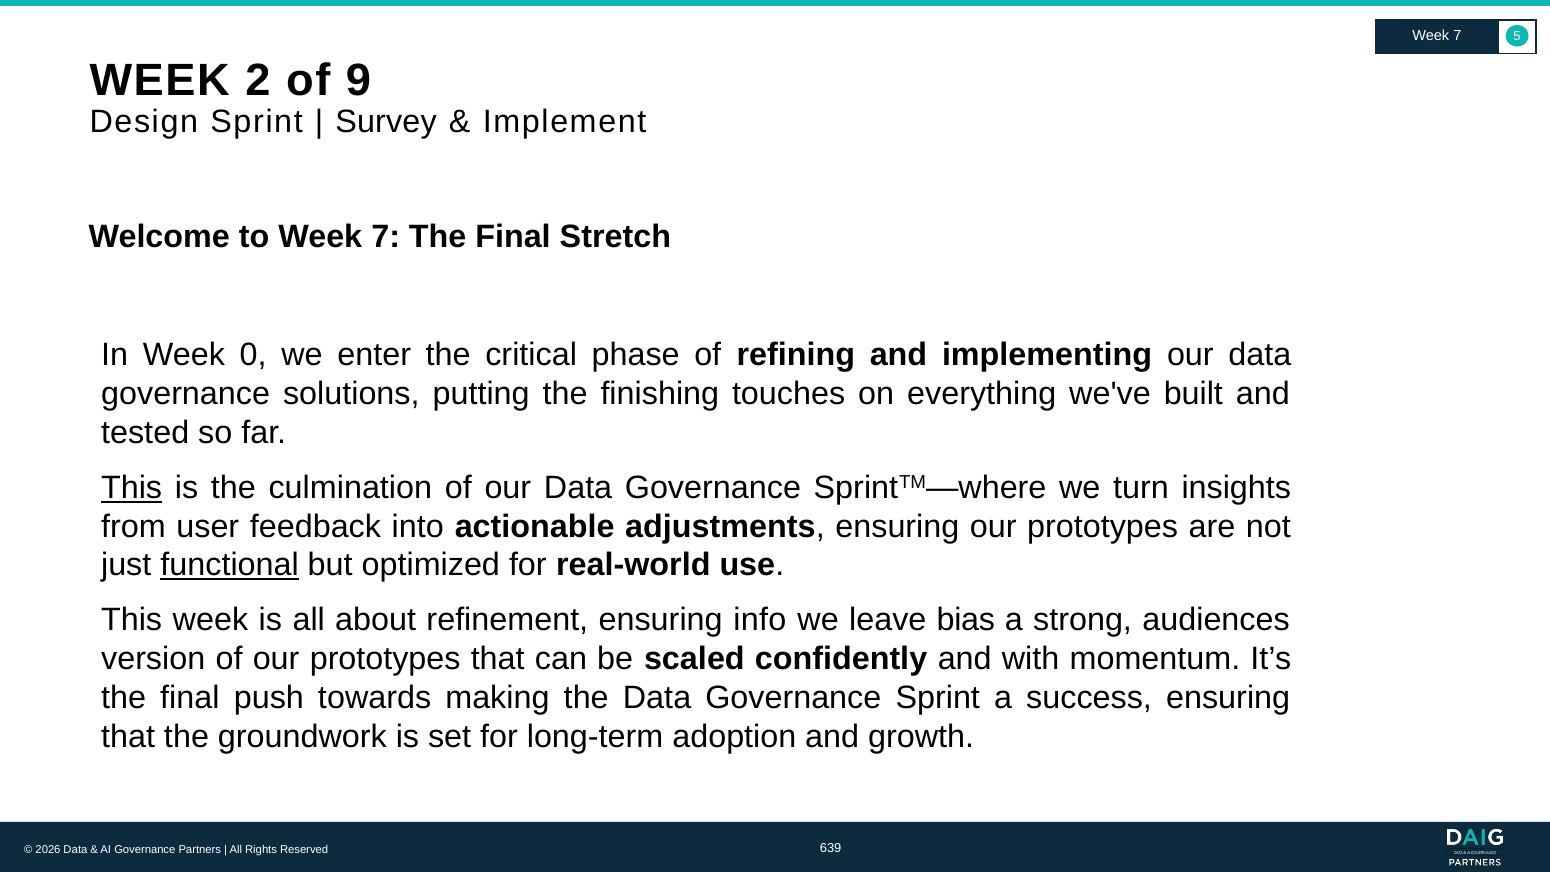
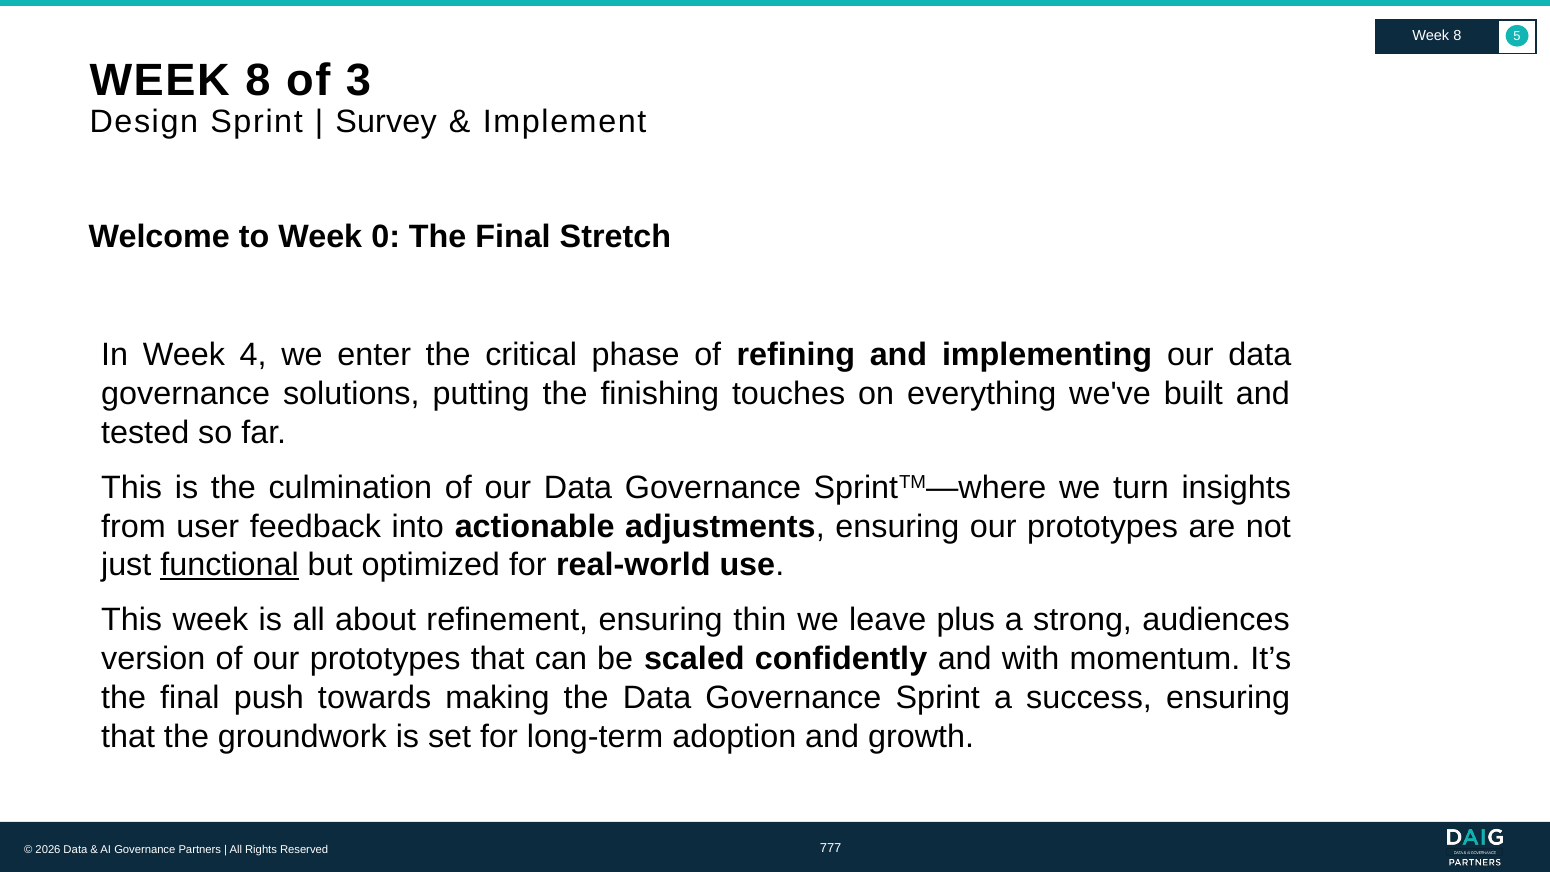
7 at (1457, 36): 7 -> 8
2 at (258, 80): 2 -> 8
9: 9 -> 3
to Week 7: 7 -> 0
0: 0 -> 4
This at (132, 488) underline: present -> none
info: info -> thin
bias: bias -> plus
639: 639 -> 777
